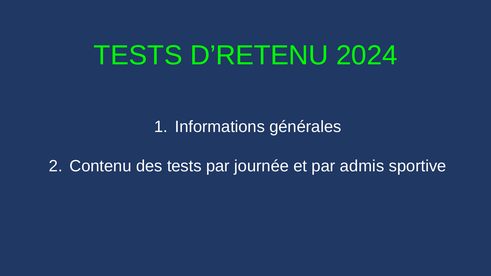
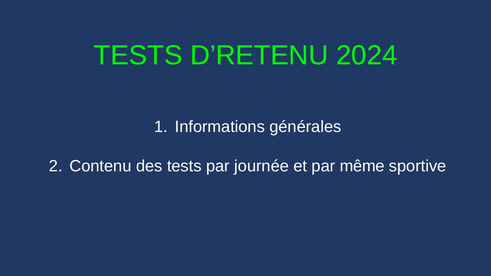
admis: admis -> même
